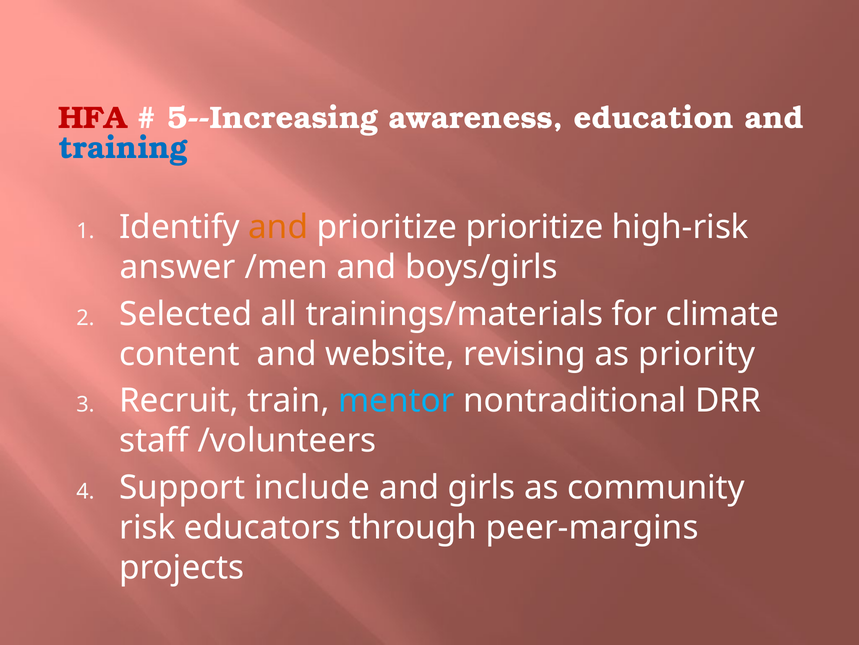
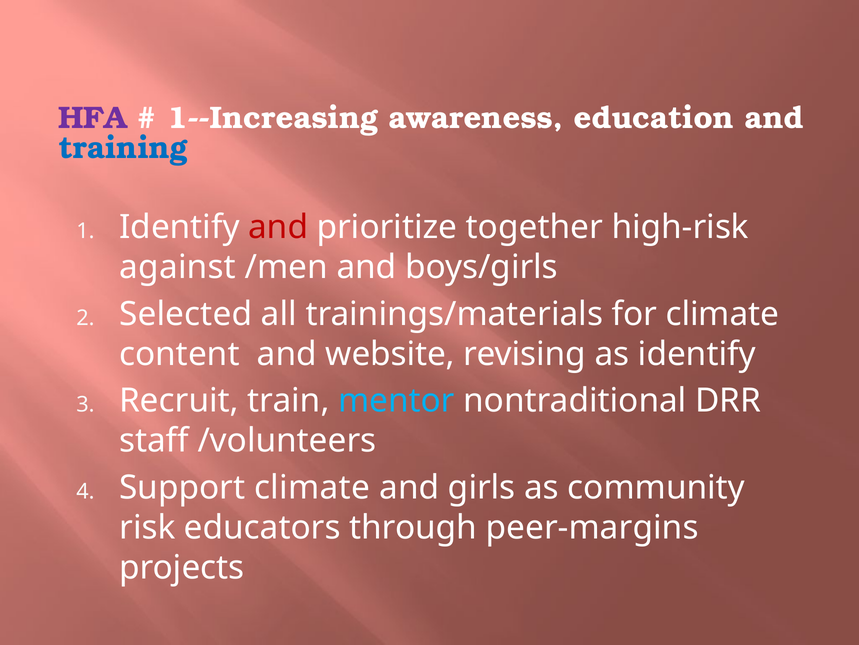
HFA colour: red -> purple
5--Increasing: 5--Increasing -> 1--Increasing
and at (278, 227) colour: orange -> red
prioritize prioritize: prioritize -> together
answer: answer -> against
as priority: priority -> identify
Support include: include -> climate
